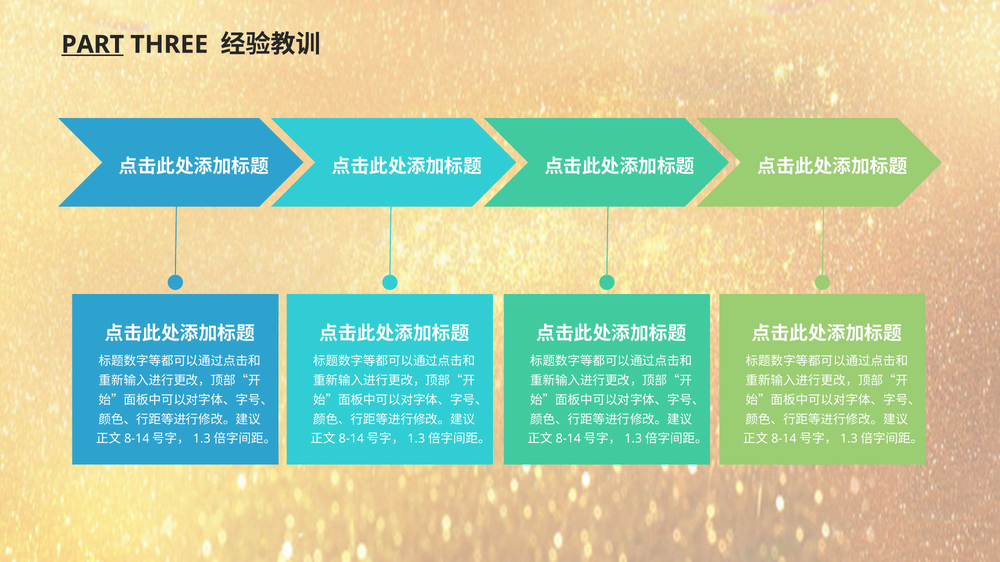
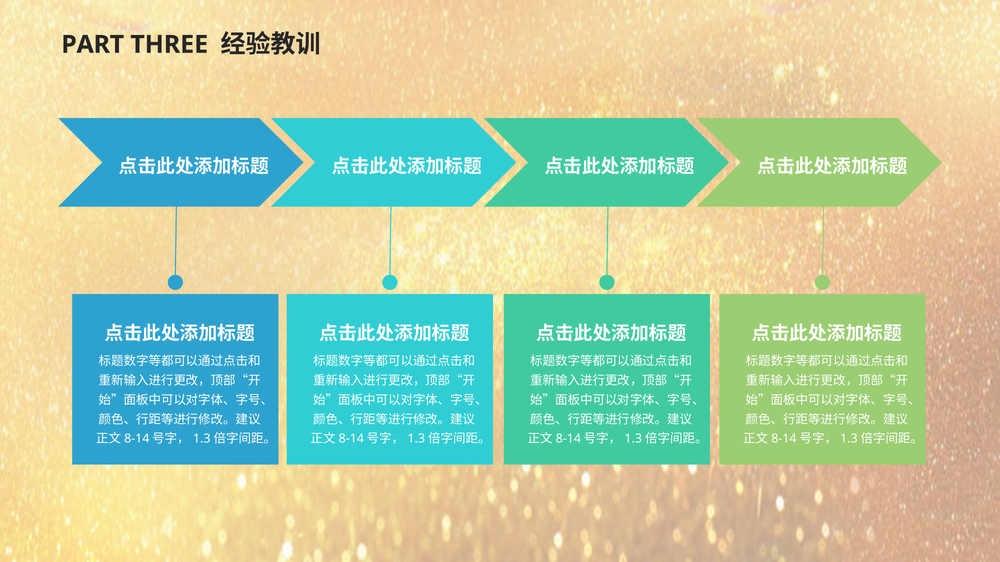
PART underline: present -> none
